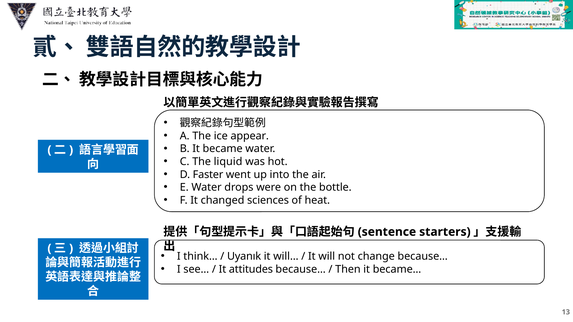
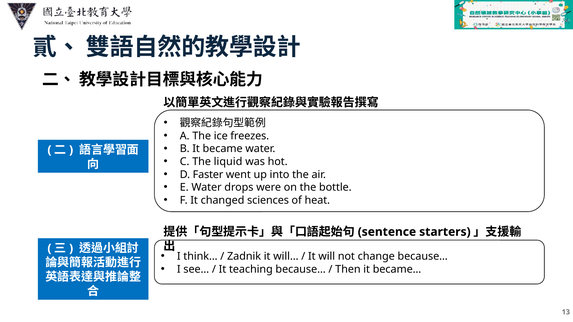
appear: appear -> freezes
Uyanık: Uyanık -> Zadnik
attitudes: attitudes -> teaching
